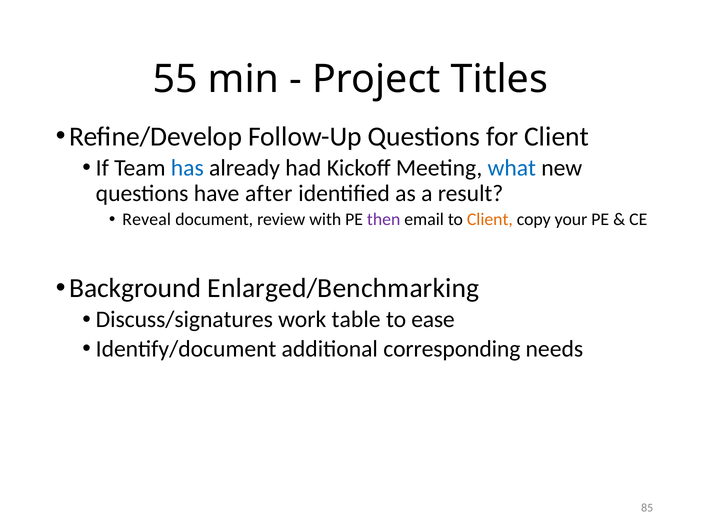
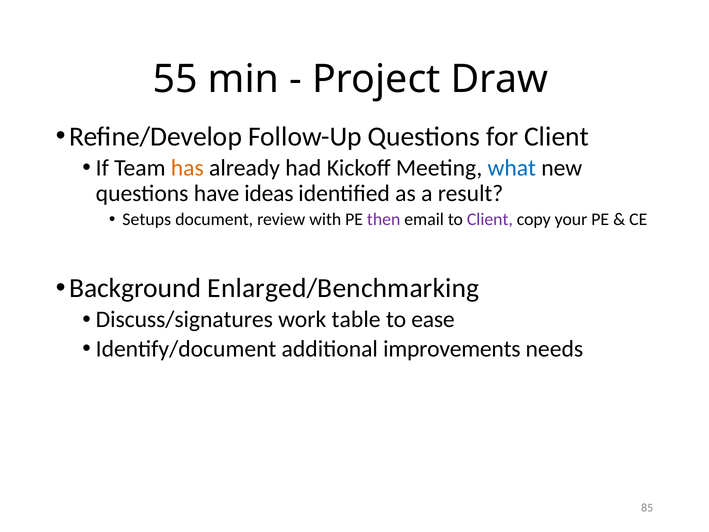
Titles: Titles -> Draw
has colour: blue -> orange
after: after -> ideas
Reveal: Reveal -> Setups
Client at (490, 219) colour: orange -> purple
corresponding: corresponding -> improvements
